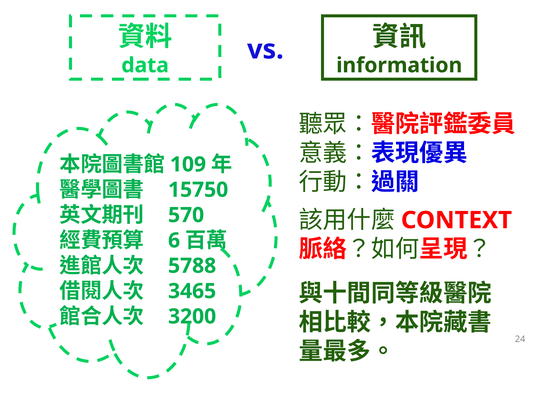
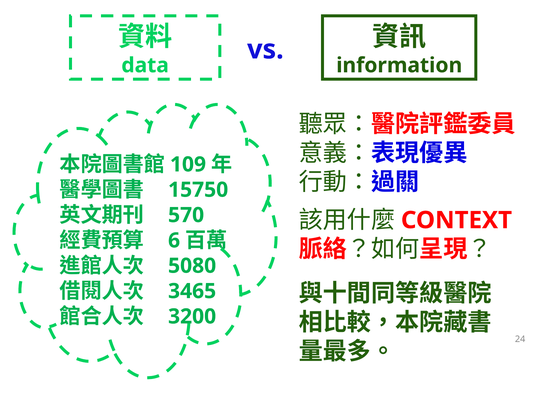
5788: 5788 -> 5080
